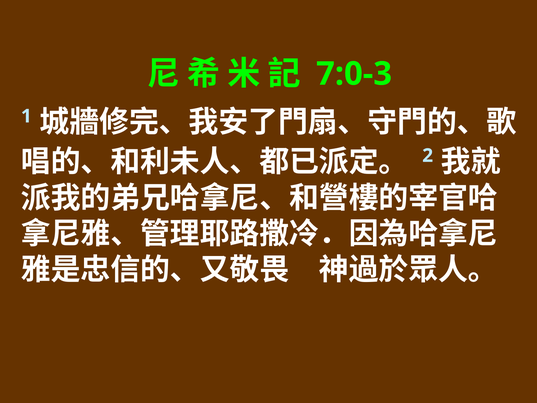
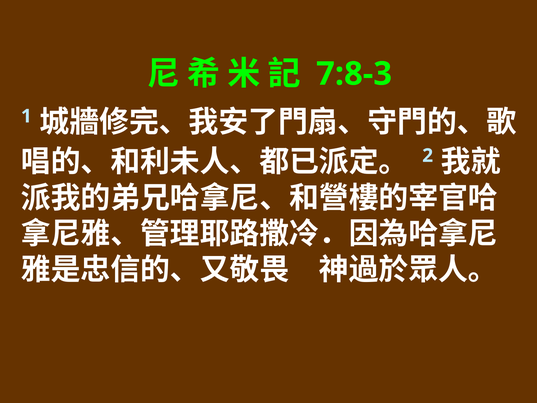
7:0-3: 7:0-3 -> 7:8-3
